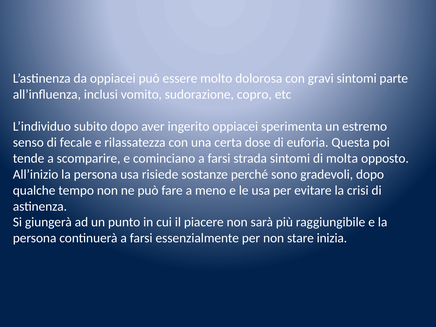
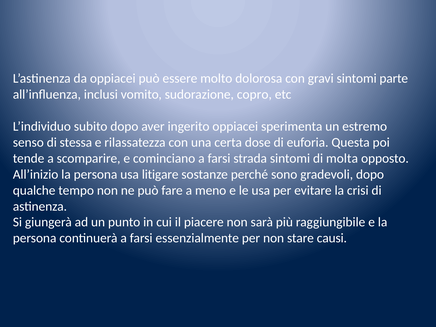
fecale: fecale -> stessa
risiede: risiede -> litigare
inizia: inizia -> causi
